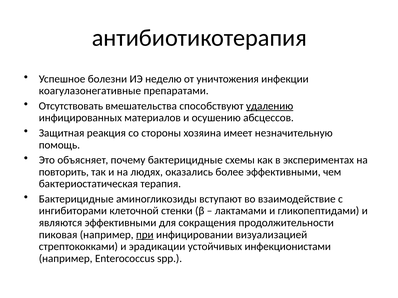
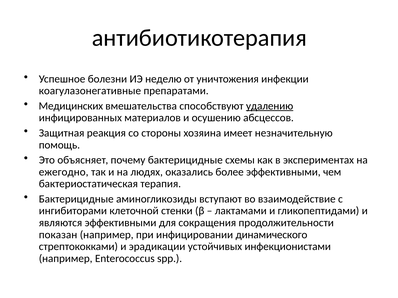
Отсутствовать: Отсутствовать -> Медицинских
повторить: повторить -> ежегодно
пиковая: пиковая -> показан
при underline: present -> none
визуализацией: визуализацией -> динамического
